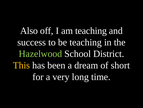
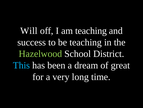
Also: Also -> Will
This colour: yellow -> light blue
short: short -> great
